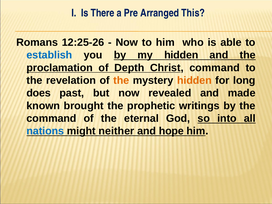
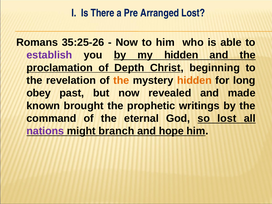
Arranged This: This -> Lost
12:25-26: 12:25-26 -> 35:25-26
establish colour: blue -> purple
Christ command: command -> beginning
does: does -> obey
so into: into -> lost
nations colour: blue -> purple
neither: neither -> branch
